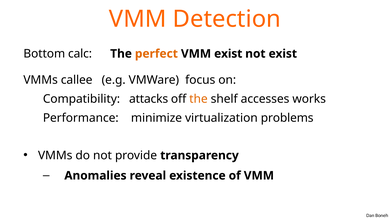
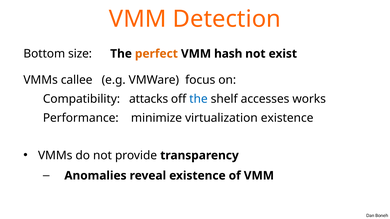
calc: calc -> size
VMM exist: exist -> hash
the at (198, 99) colour: orange -> blue
virtualization problems: problems -> existence
